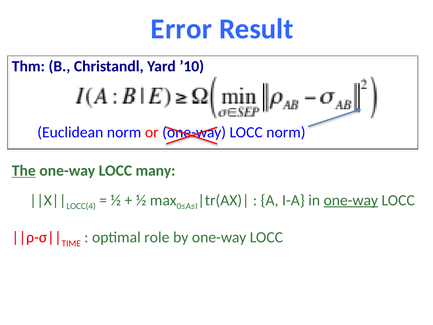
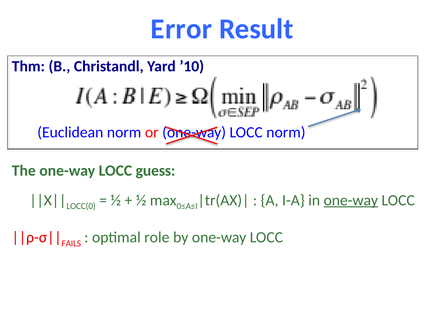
The underline: present -> none
many: many -> guess
LOCC(4: LOCC(4 -> LOCC(0
TIME: TIME -> FAILS
